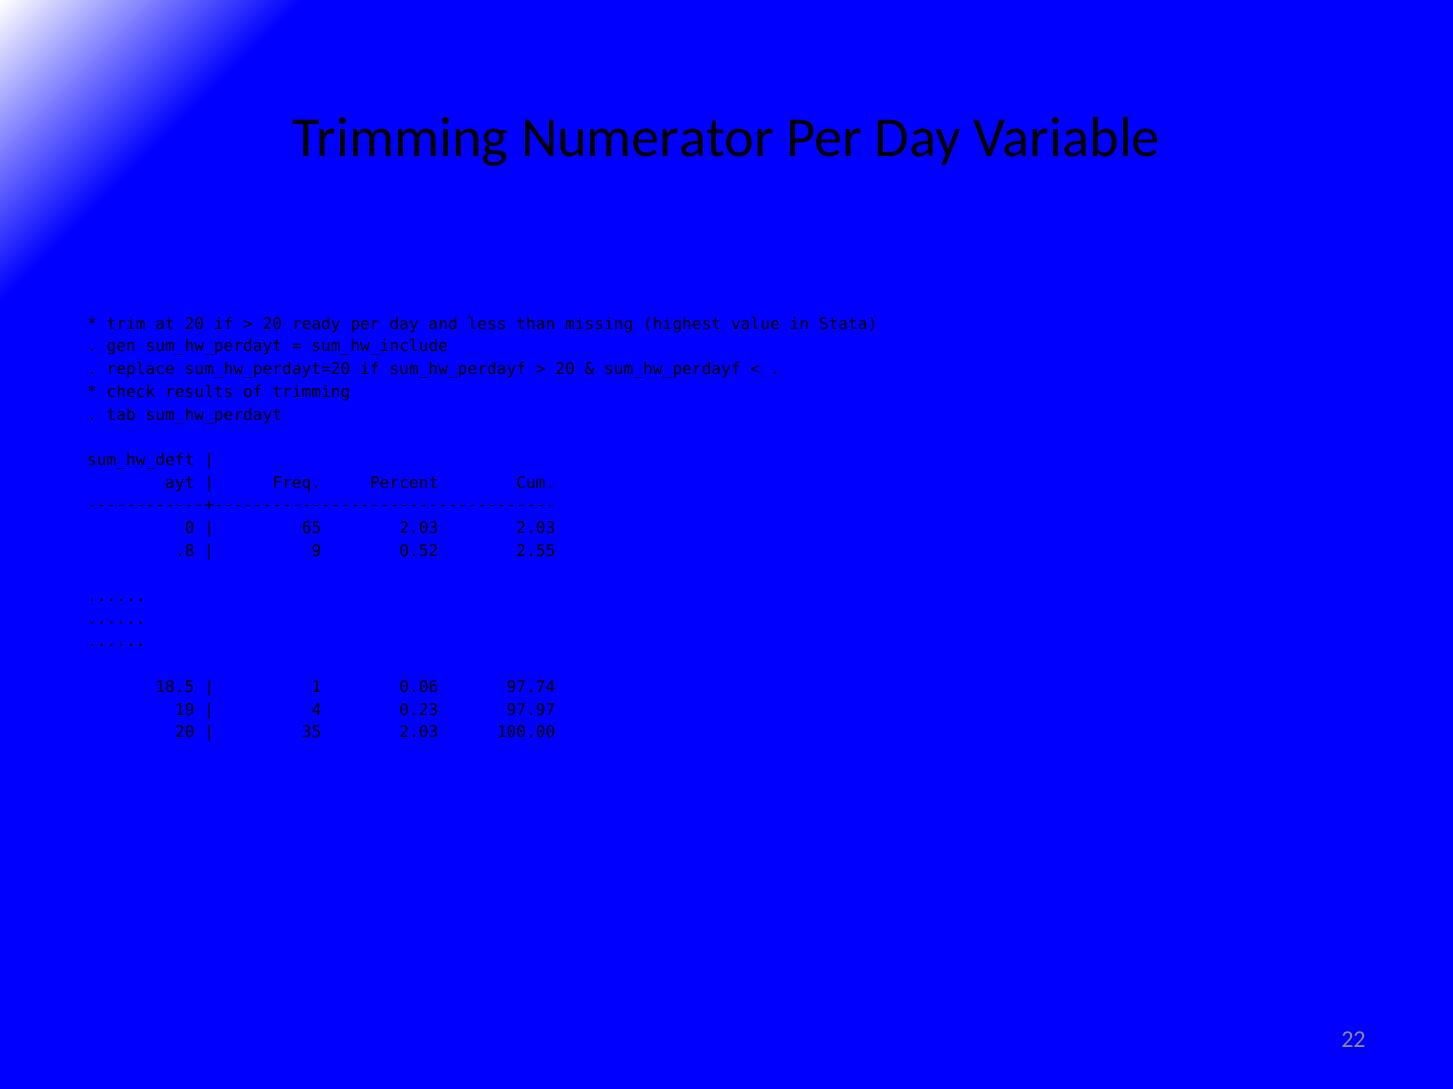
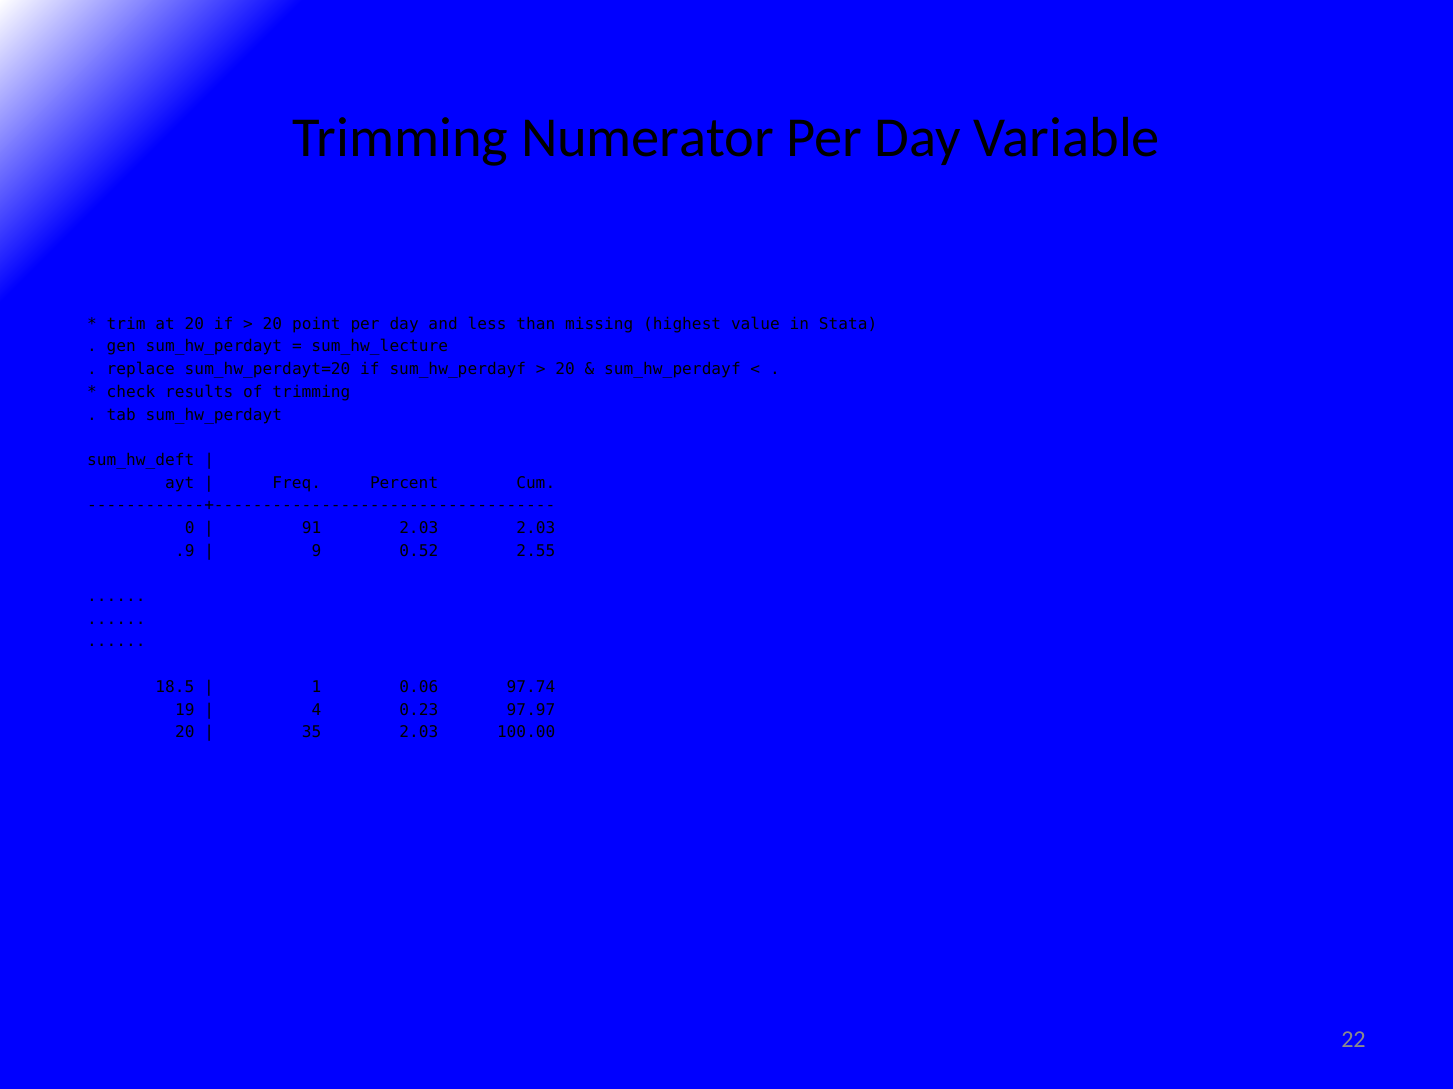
ready: ready -> point
sum_hw_include: sum_hw_include -> sum_hw_lecture
65: 65 -> 91
.8: .8 -> .9
